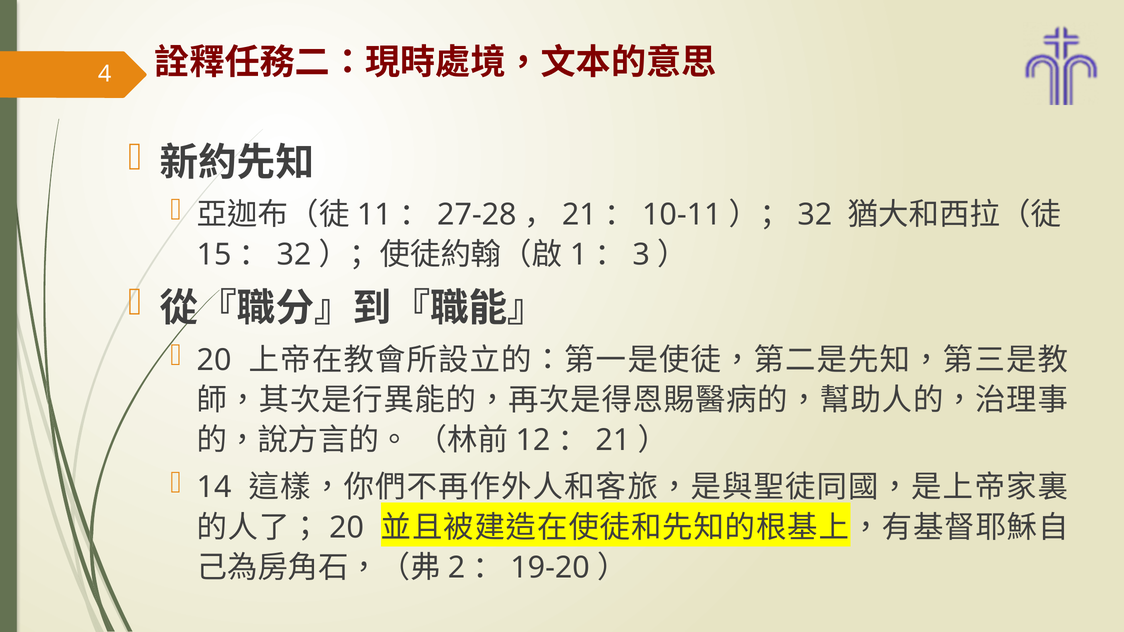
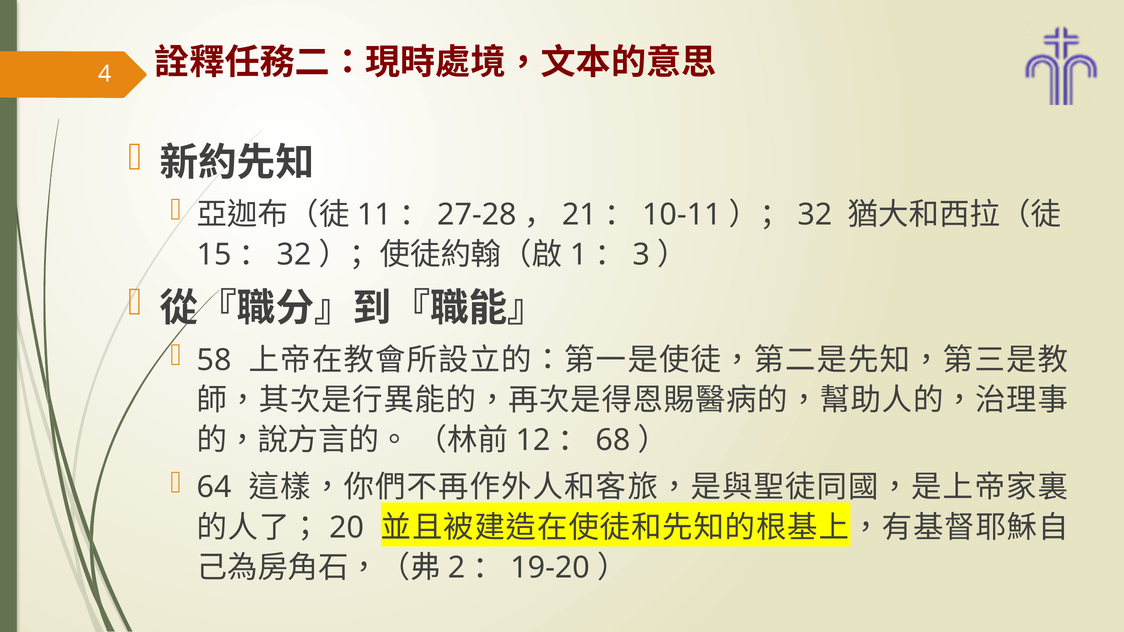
20 at (214, 360): 20 -> 58
21 at (613, 440): 21 -> 68
14: 14 -> 64
